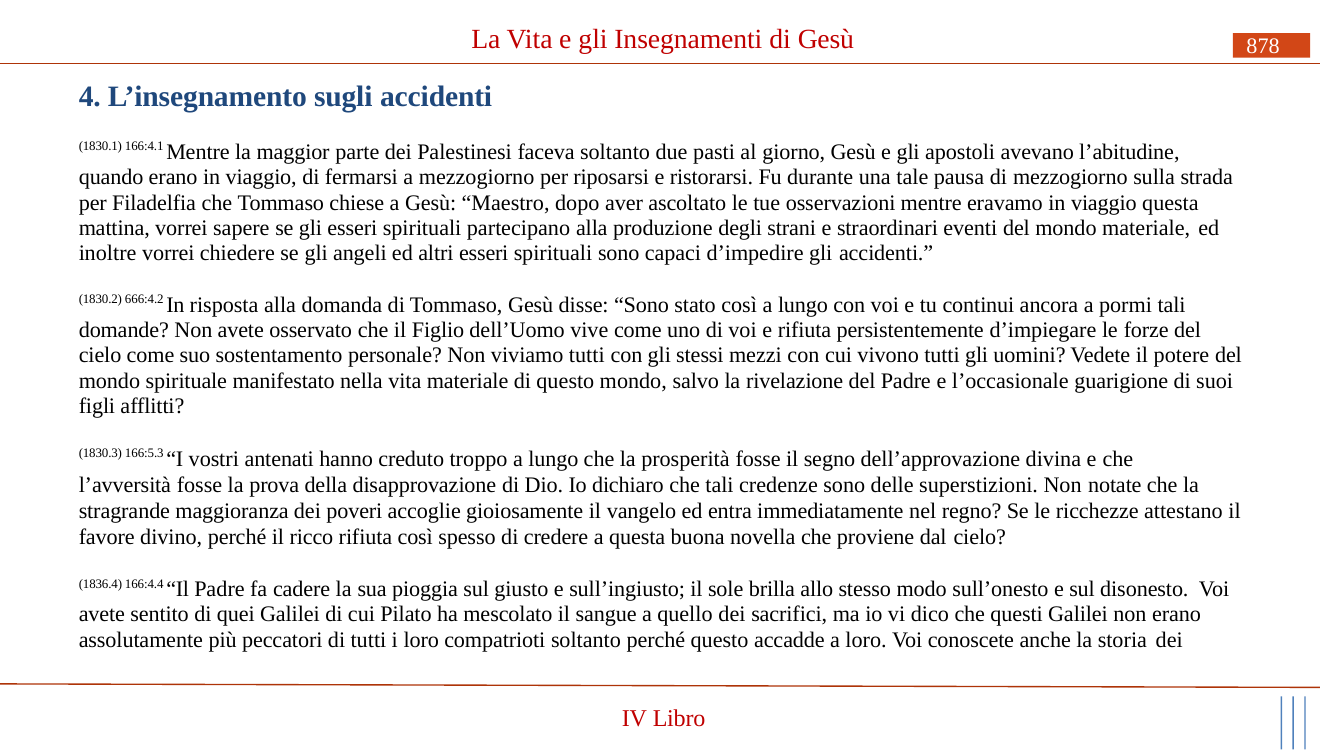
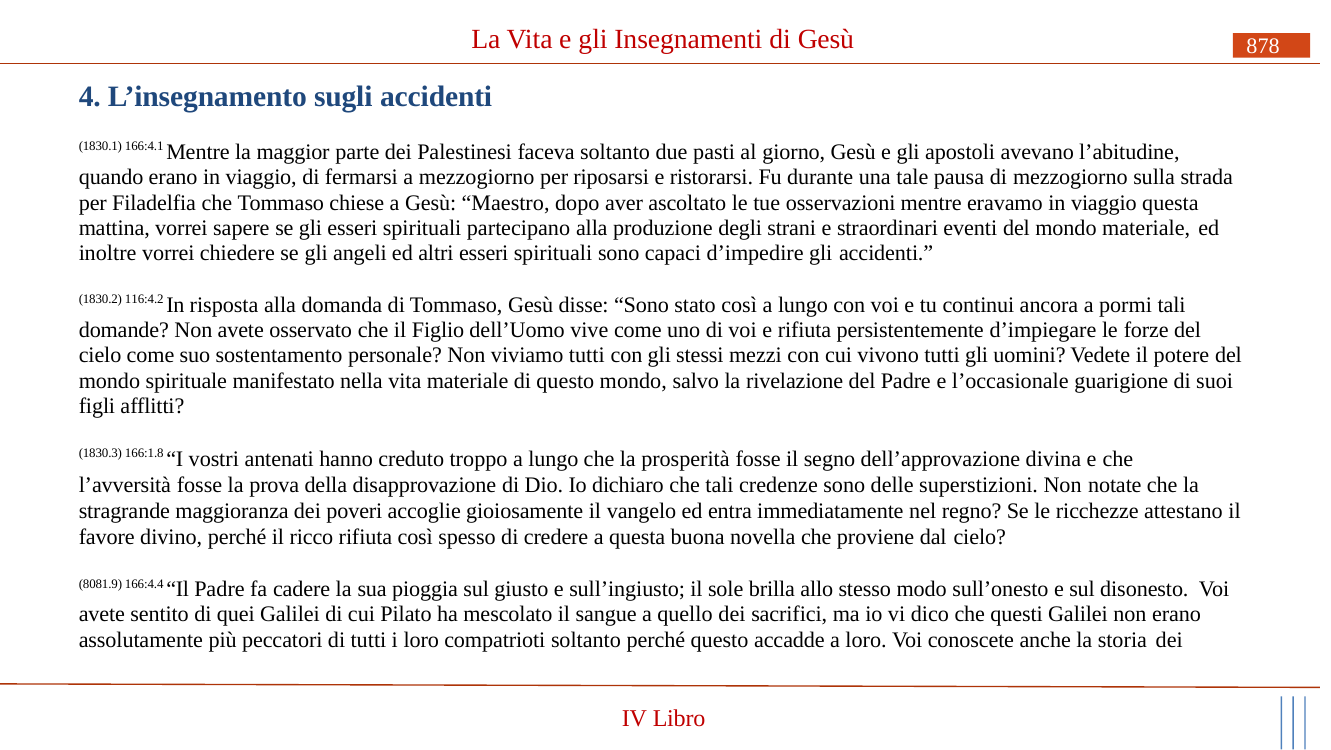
666:4.2: 666:4.2 -> 116:4.2
166:5.3: 166:5.3 -> 166:1.8
1836.4: 1836.4 -> 8081.9
